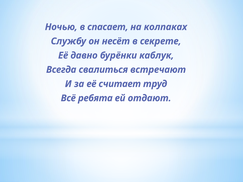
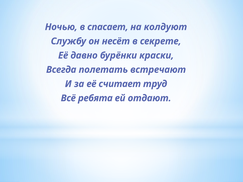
колпаках: колпаках -> колдуют
каблук: каблук -> краски
свалиться: свалиться -> полетать
